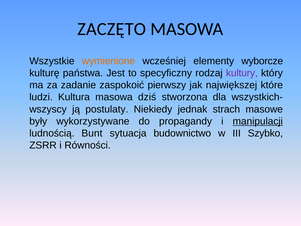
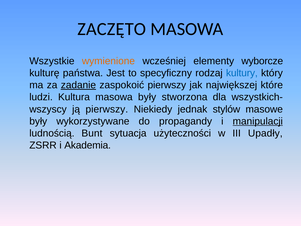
kultury colour: purple -> blue
zadanie underline: none -> present
masowa dziś: dziś -> były
ją postulaty: postulaty -> pierwszy
strach: strach -> stylów
budownictwo: budownictwo -> użyteczności
Szybko: Szybko -> Upadły
Równości: Równości -> Akademia
